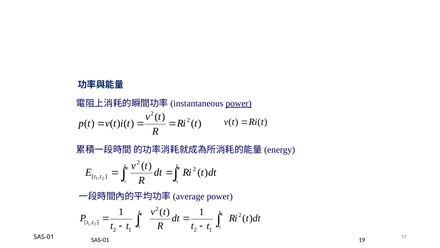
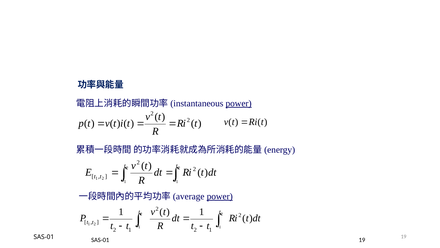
power at (220, 196) underline: none -> present
